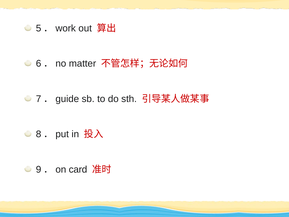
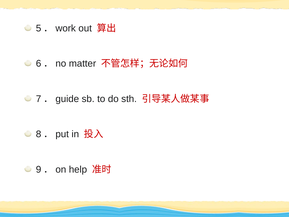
card: card -> help
